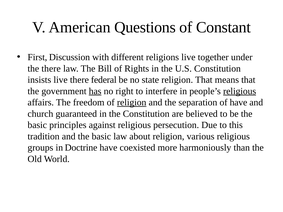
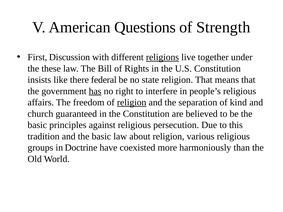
Constant: Constant -> Strength
religions underline: none -> present
the there: there -> these
insists live: live -> like
religious at (240, 91) underline: present -> none
of have: have -> kind
